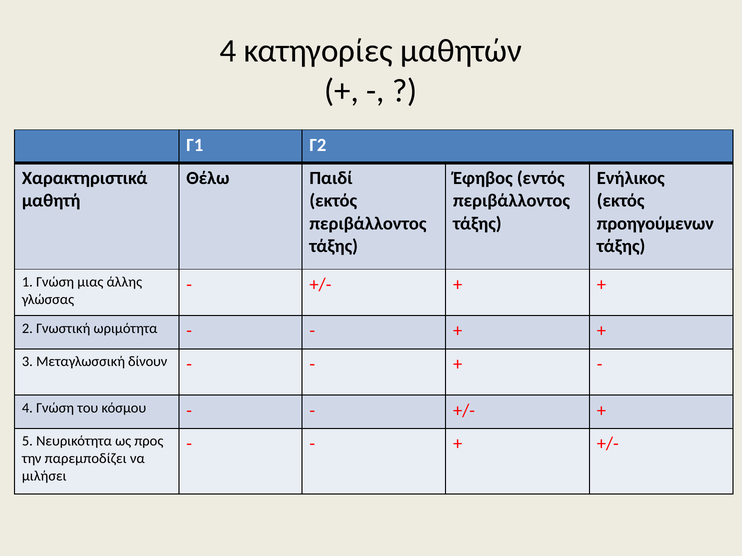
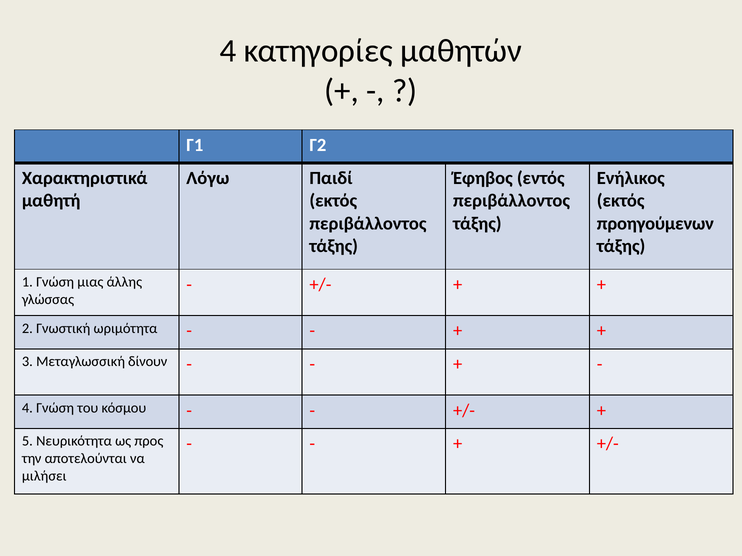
Θέλω: Θέλω -> Λόγω
παρεμποδίζει: παρεμποδίζει -> αποτελούνται
